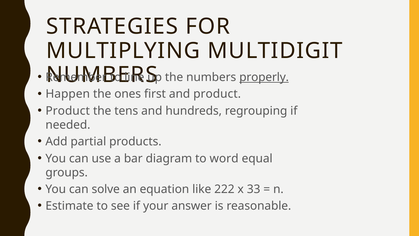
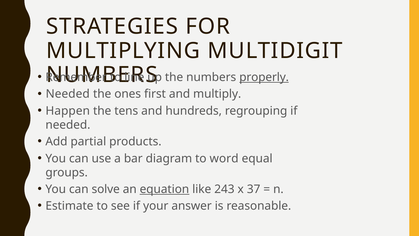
Happen at (68, 94): Happen -> Needed
and product: product -> multiply
Product at (68, 111): Product -> Happen
equation underline: none -> present
222: 222 -> 243
33: 33 -> 37
